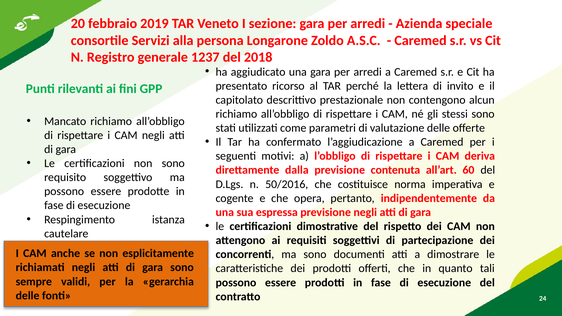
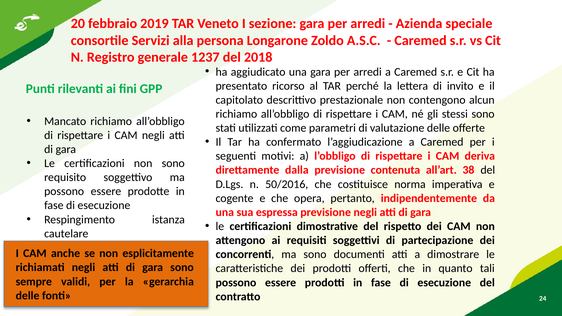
60: 60 -> 38
